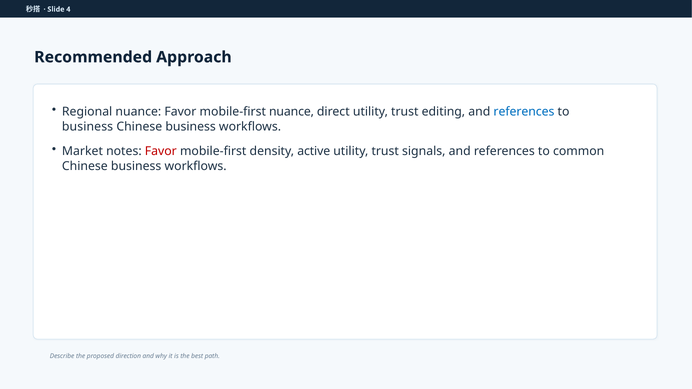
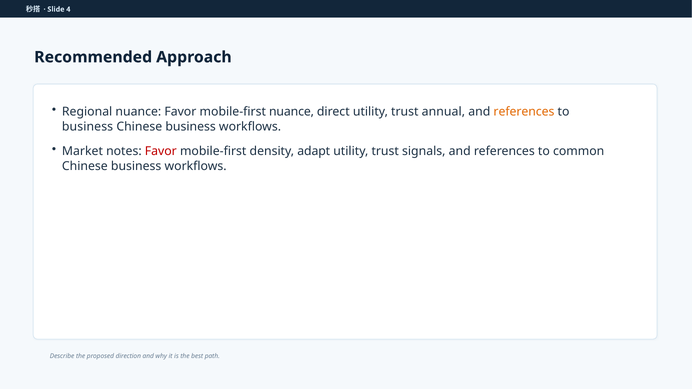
editing: editing -> annual
references at (524, 112) colour: blue -> orange
active: active -> adapt
